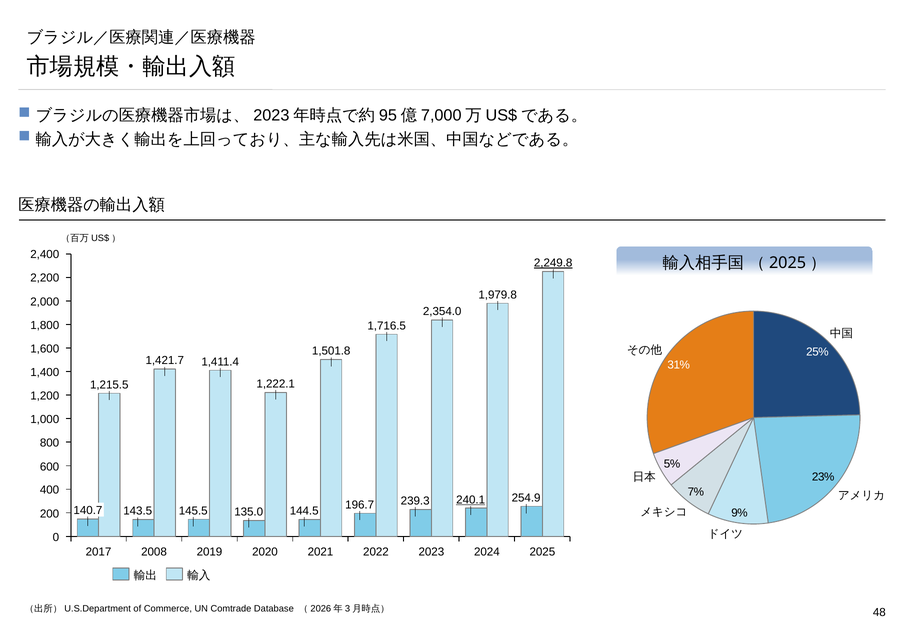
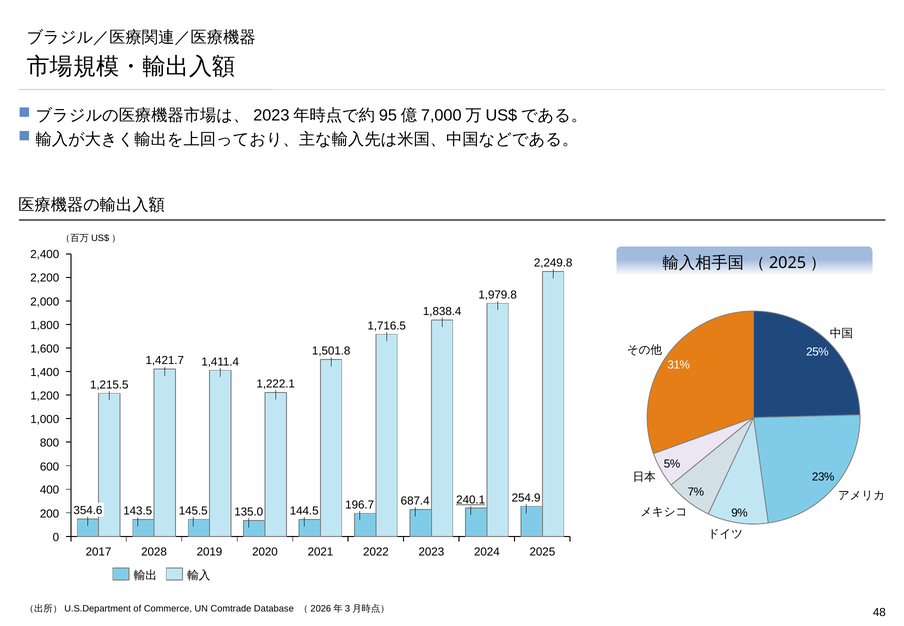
2,249.8 underline: present -> none
2,354.0: 2,354.0 -> 1,838.4
239.3: 239.3 -> 687.4
140.7: 140.7 -> 354.6
2008: 2008 -> 2028
